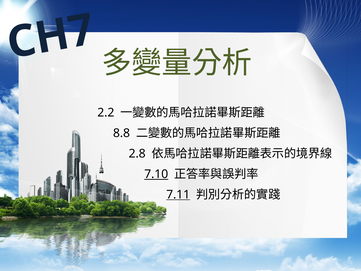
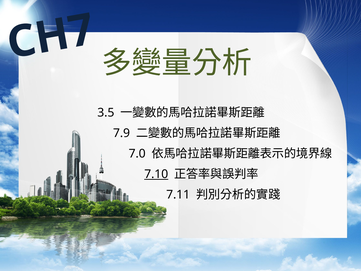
2.2: 2.2 -> 3.5
8.8: 8.8 -> 7.9
2.8: 2.8 -> 7.0
7.11 underline: present -> none
